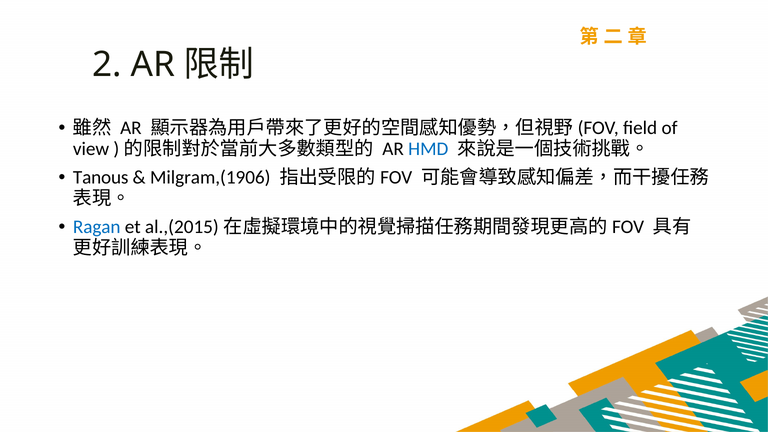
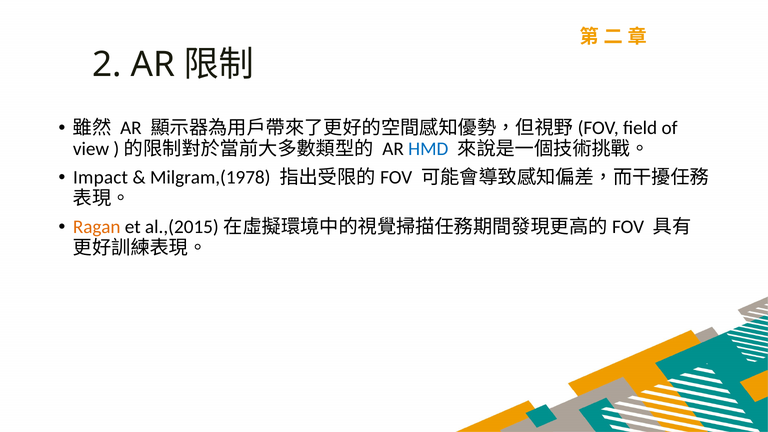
Tanous: Tanous -> Impact
Milgram,(1906: Milgram,(1906 -> Milgram,(1978
Ragan colour: blue -> orange
